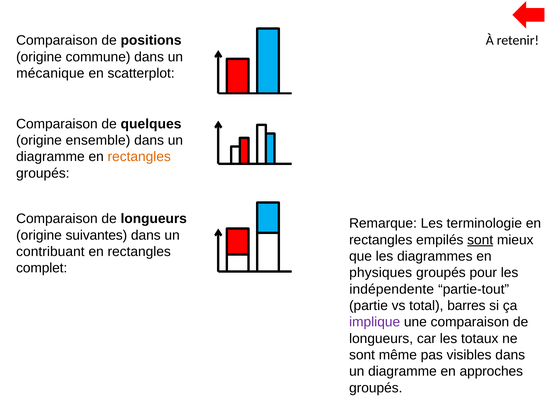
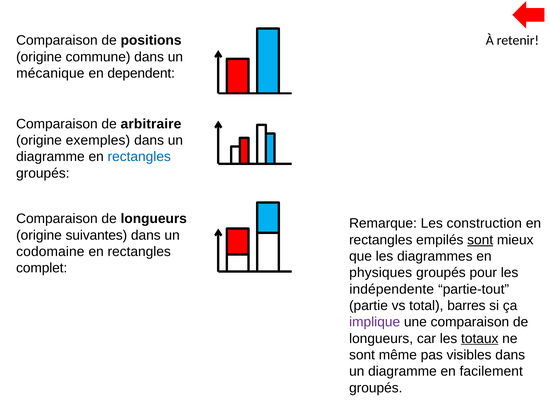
scatterplot: scatterplot -> dependent
quelques: quelques -> arbitraire
ensemble: ensemble -> exemples
rectangles at (139, 157) colour: orange -> blue
terminologie: terminologie -> construction
contribuant: contribuant -> codomaine
totaux underline: none -> present
approches: approches -> facilement
